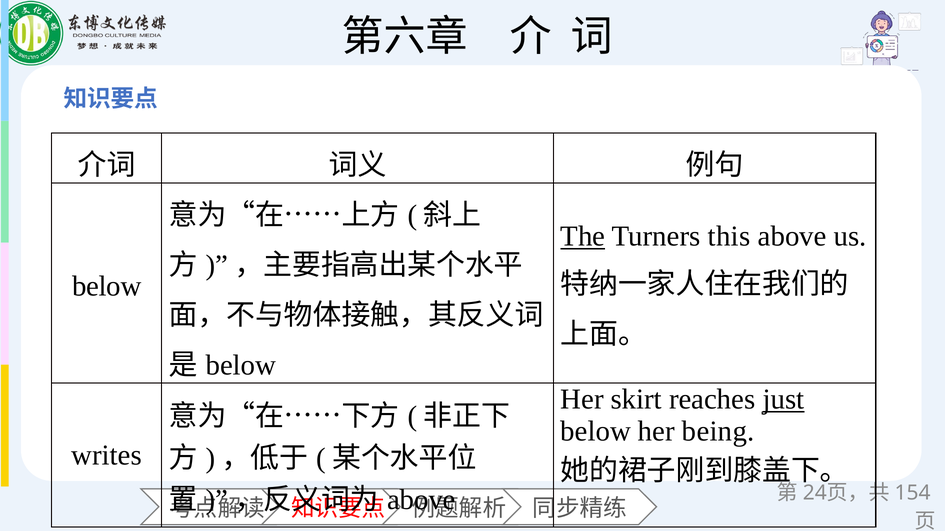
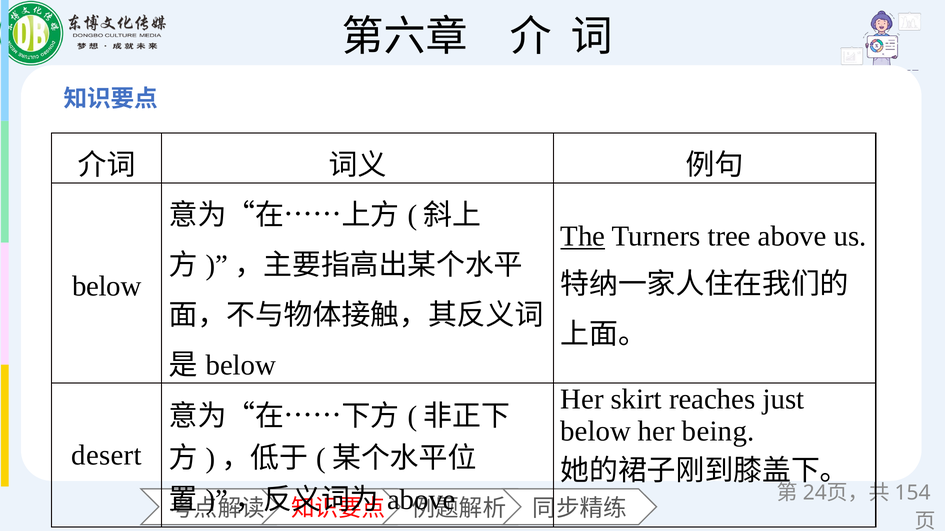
this: this -> tree
just underline: present -> none
writes: writes -> desert
